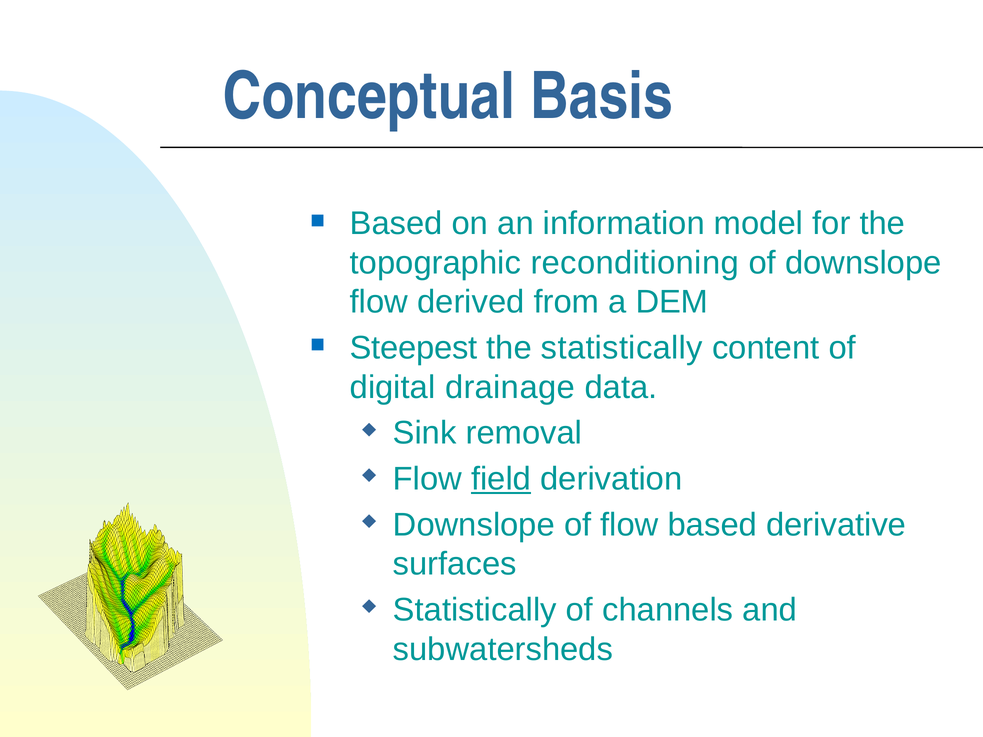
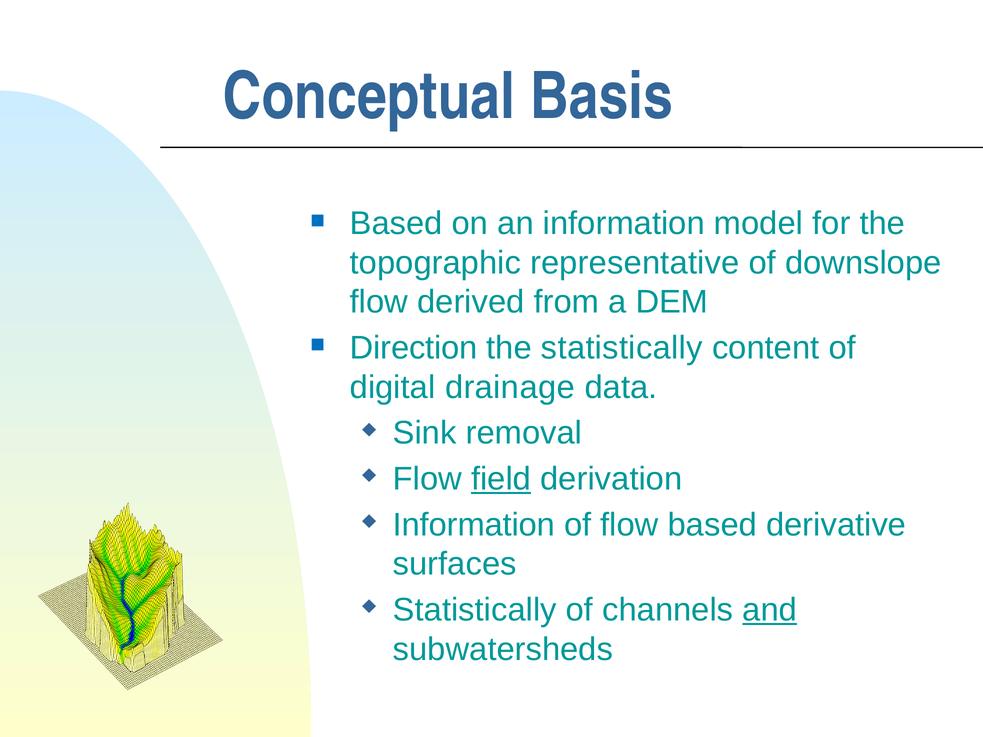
reconditioning: reconditioning -> representative
Steepest: Steepest -> Direction
Downslope at (474, 525): Downslope -> Information
and underline: none -> present
